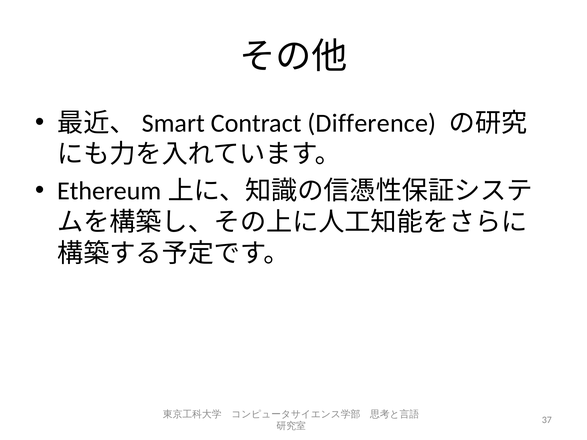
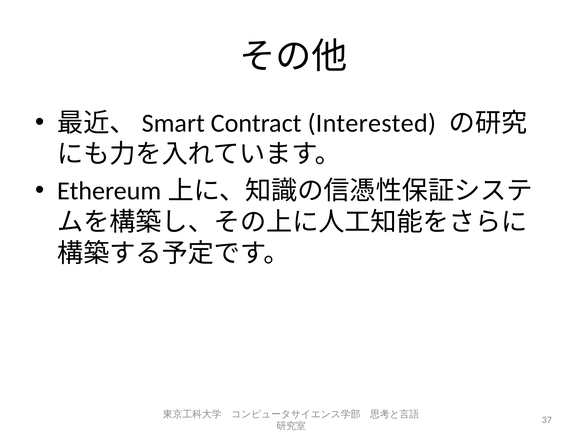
Difference: Difference -> Interested
